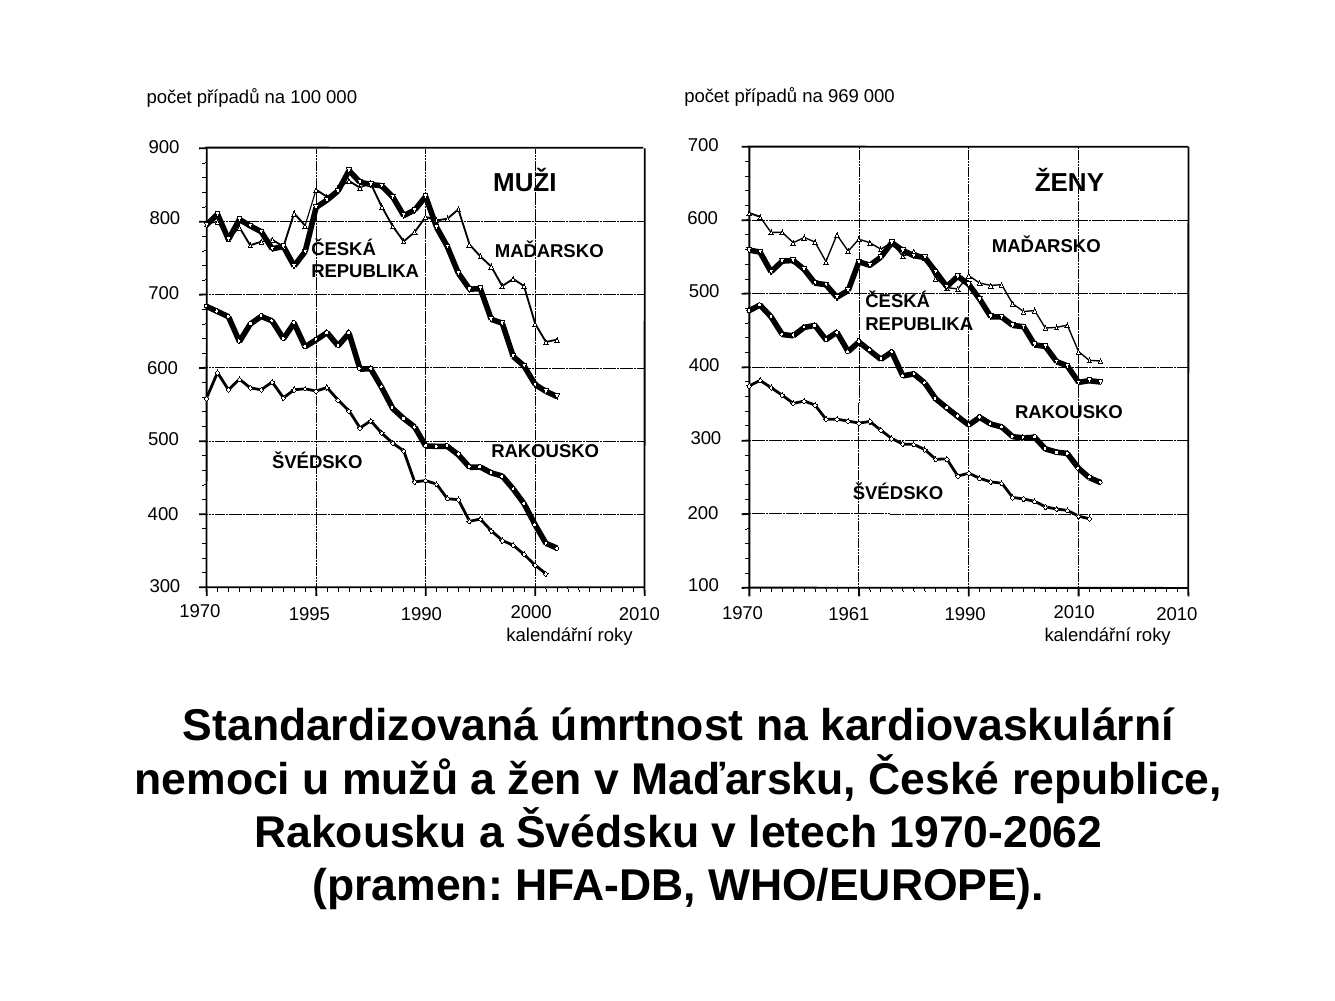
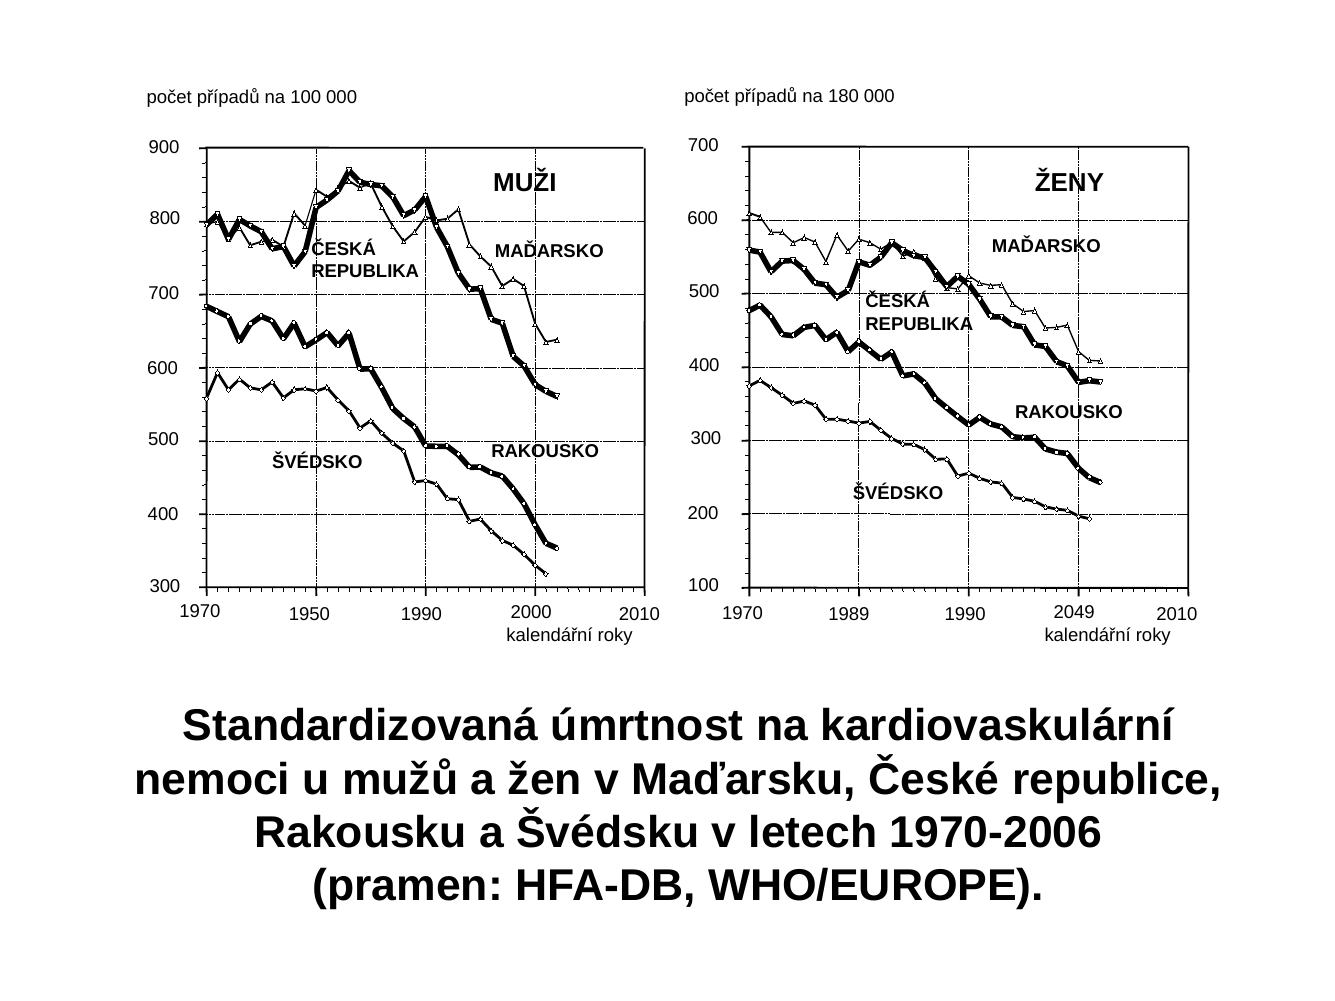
969: 969 -> 180
1995: 1995 -> 1950
1961: 1961 -> 1989
1990 2010: 2010 -> 2049
1970-2062: 1970-2062 -> 1970-2006
